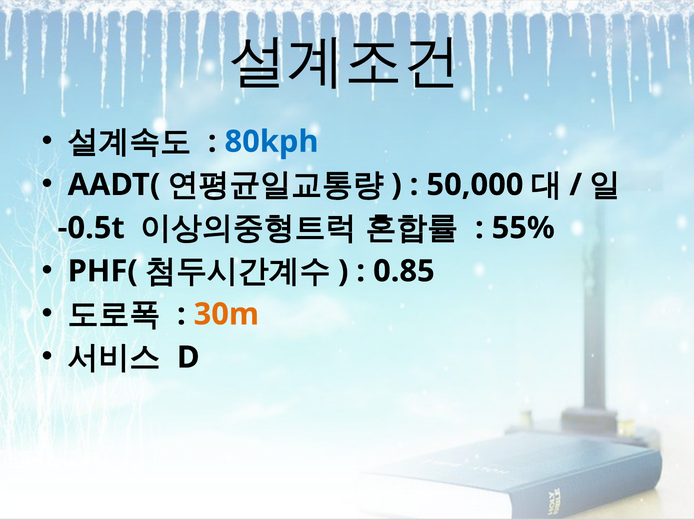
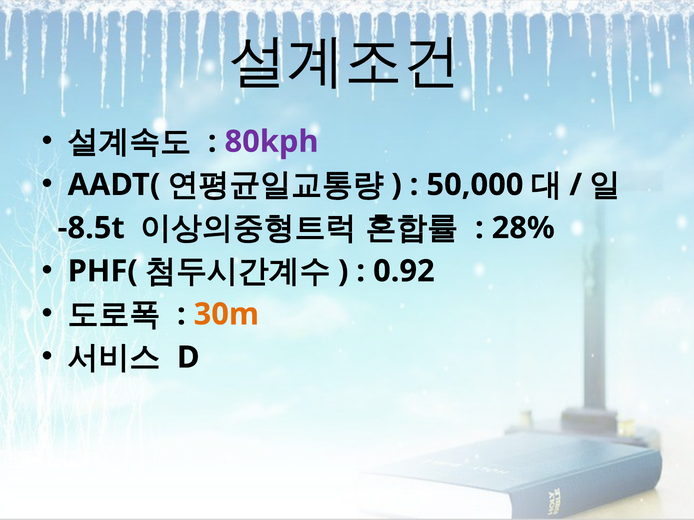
80kph colour: blue -> purple
-0.5t: -0.5t -> -8.5t
55%: 55% -> 28%
0.85: 0.85 -> 0.92
